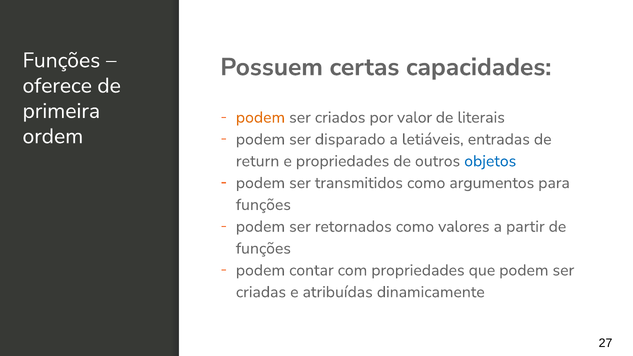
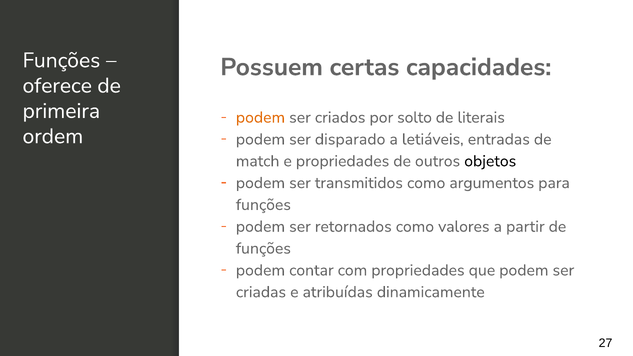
valor: valor -> solto
return: return -> match
objetos colour: blue -> black
